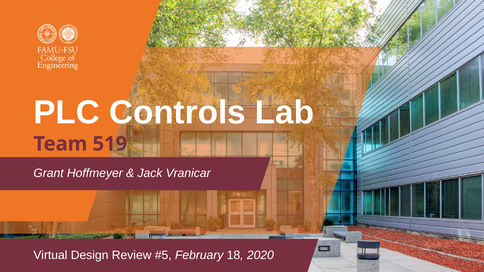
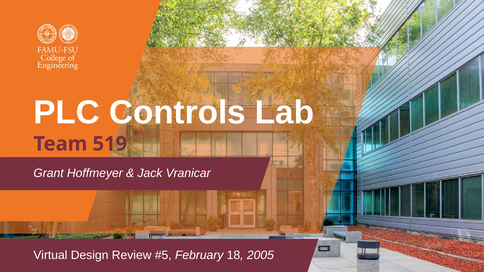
2020: 2020 -> 2005
